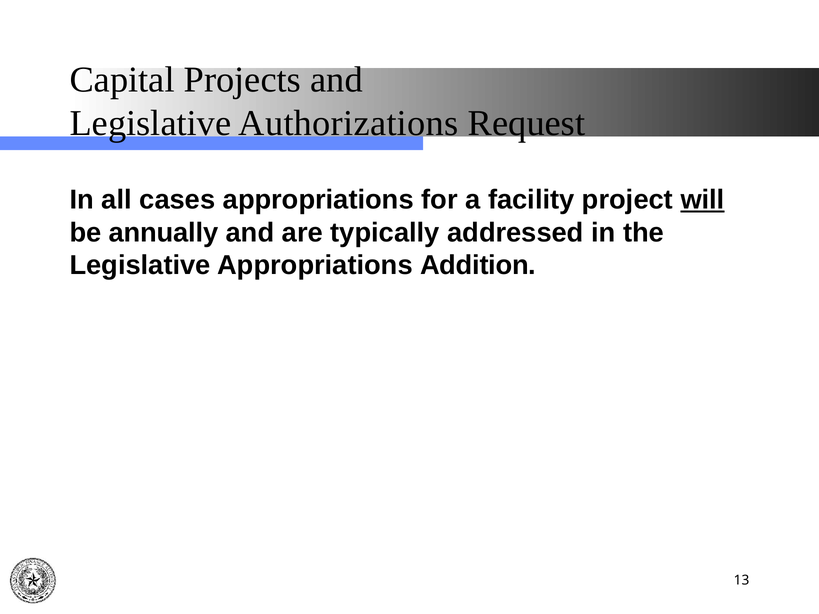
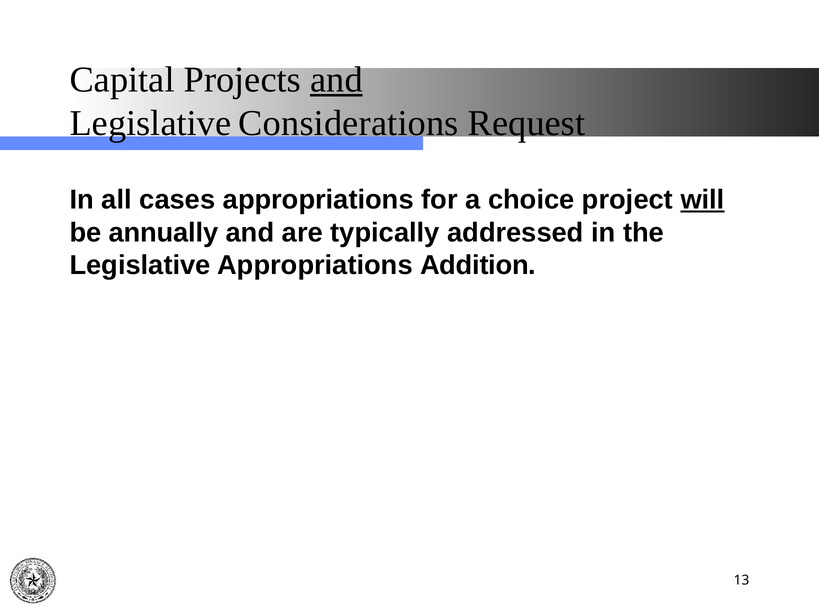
and at (336, 80) underline: none -> present
Authorizations: Authorizations -> Considerations
facility: facility -> choice
